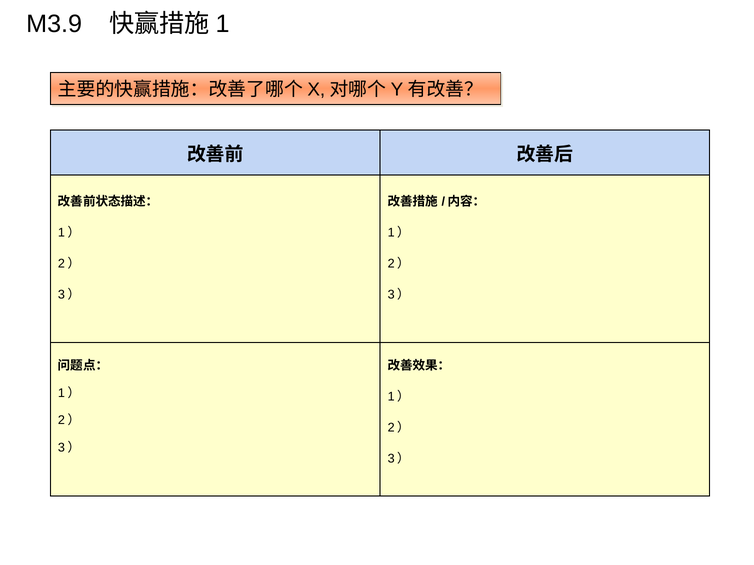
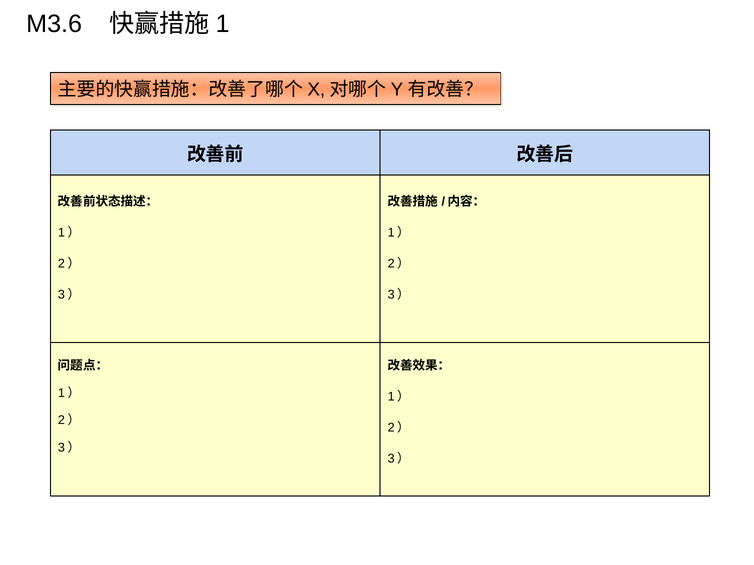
M3.9: M3.9 -> M3.6
